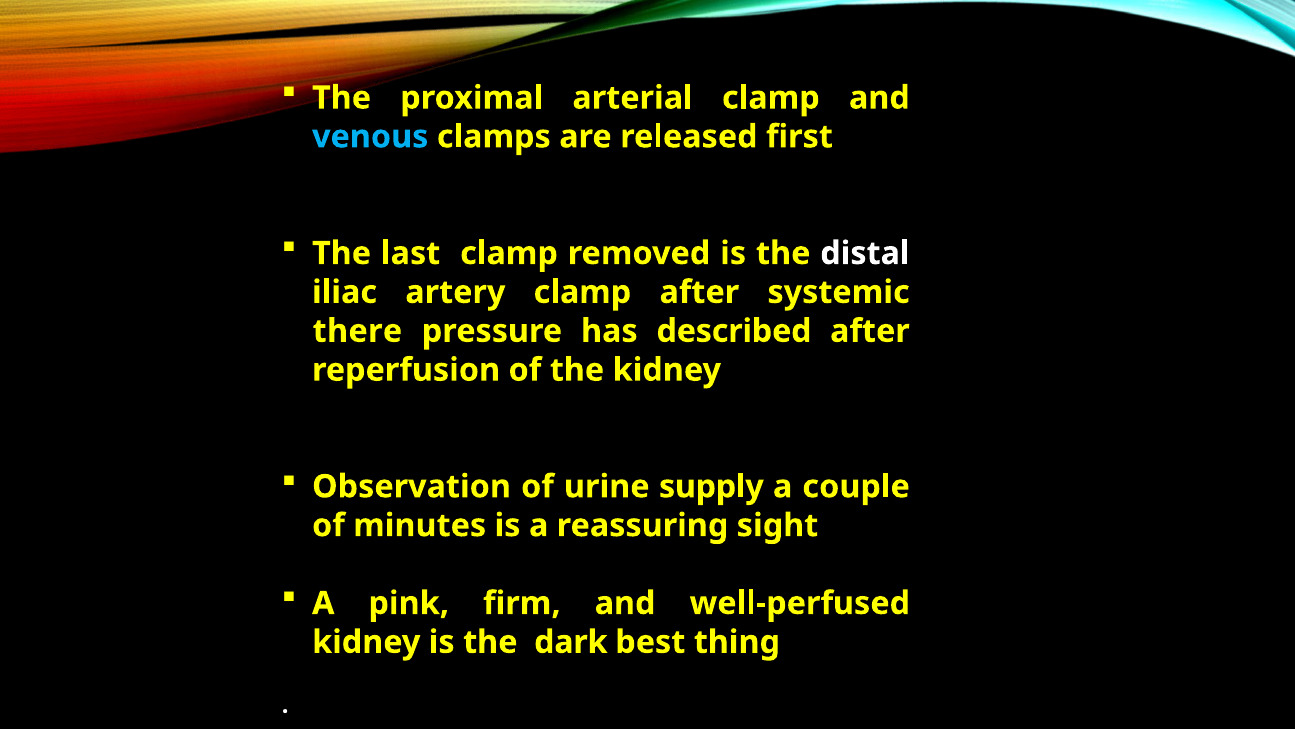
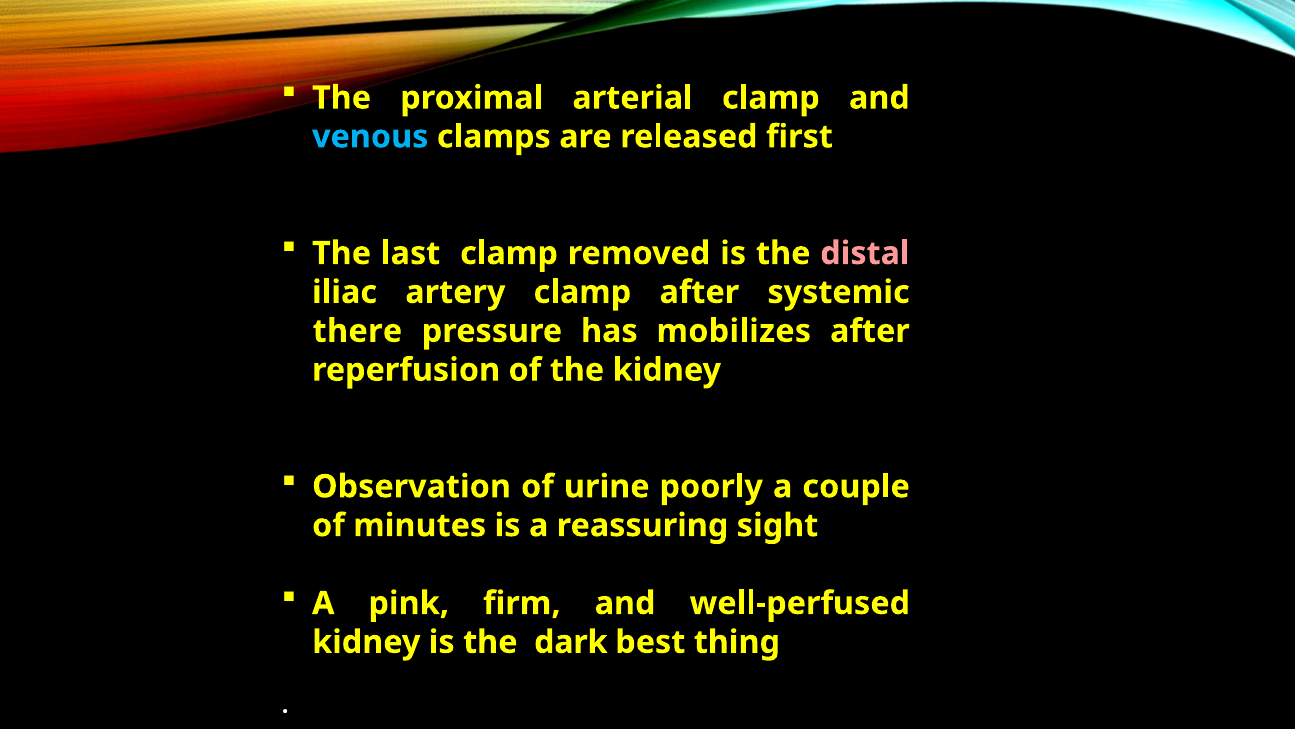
distal colour: white -> pink
described: described -> mobilizes
supply: supply -> poorly
